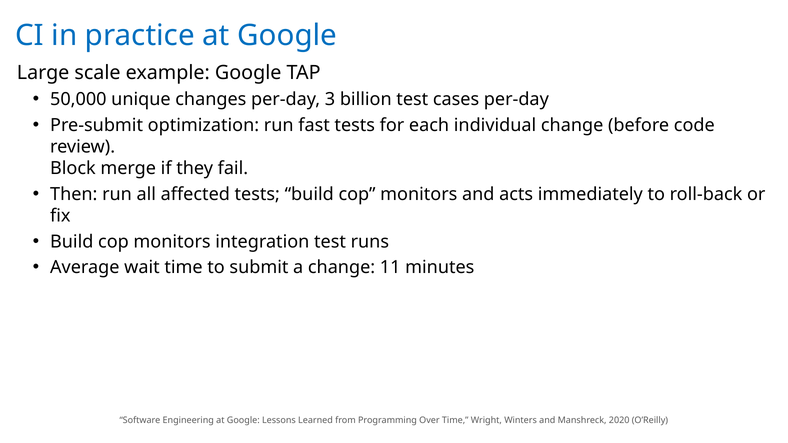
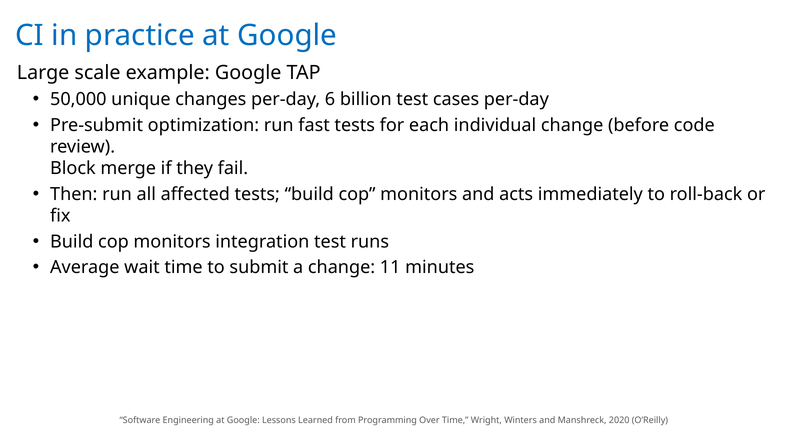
3: 3 -> 6
